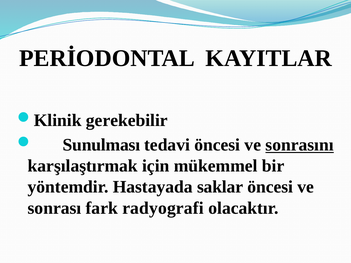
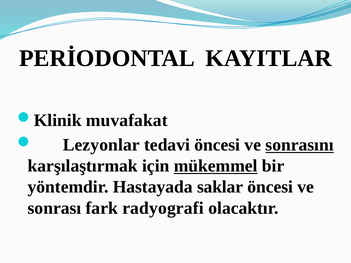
gerekebilir: gerekebilir -> muvafakat
Sunulması: Sunulması -> Lezyonlar
mükemmel underline: none -> present
